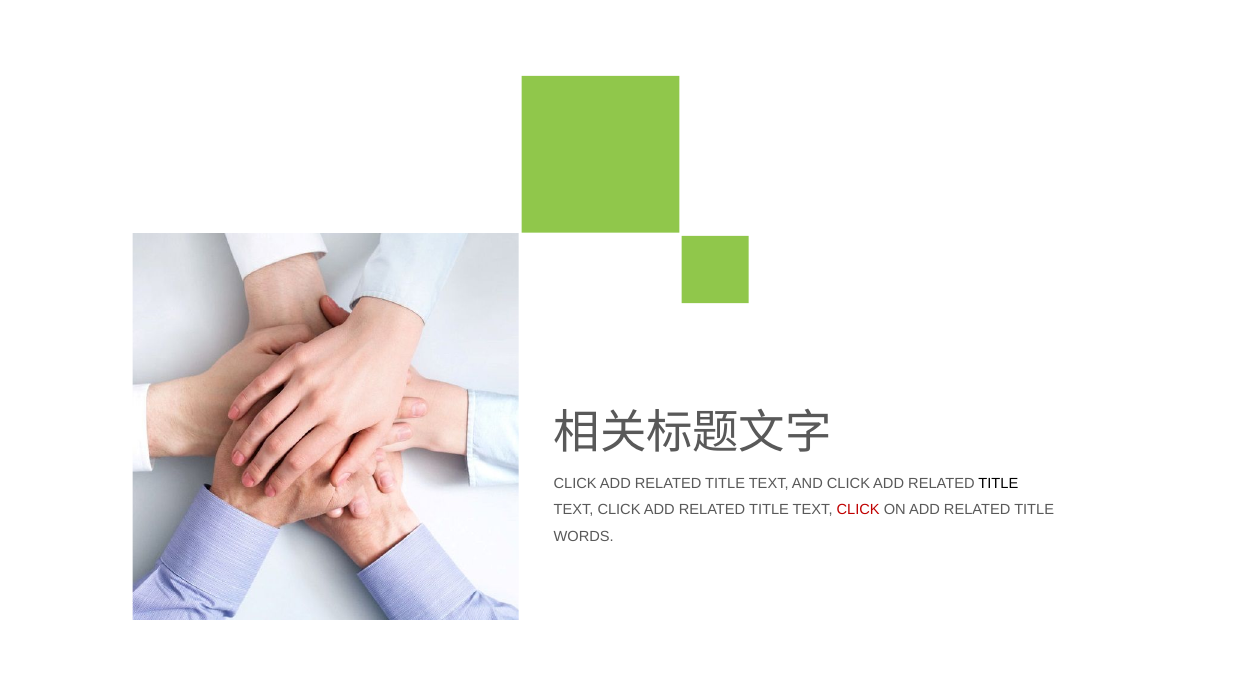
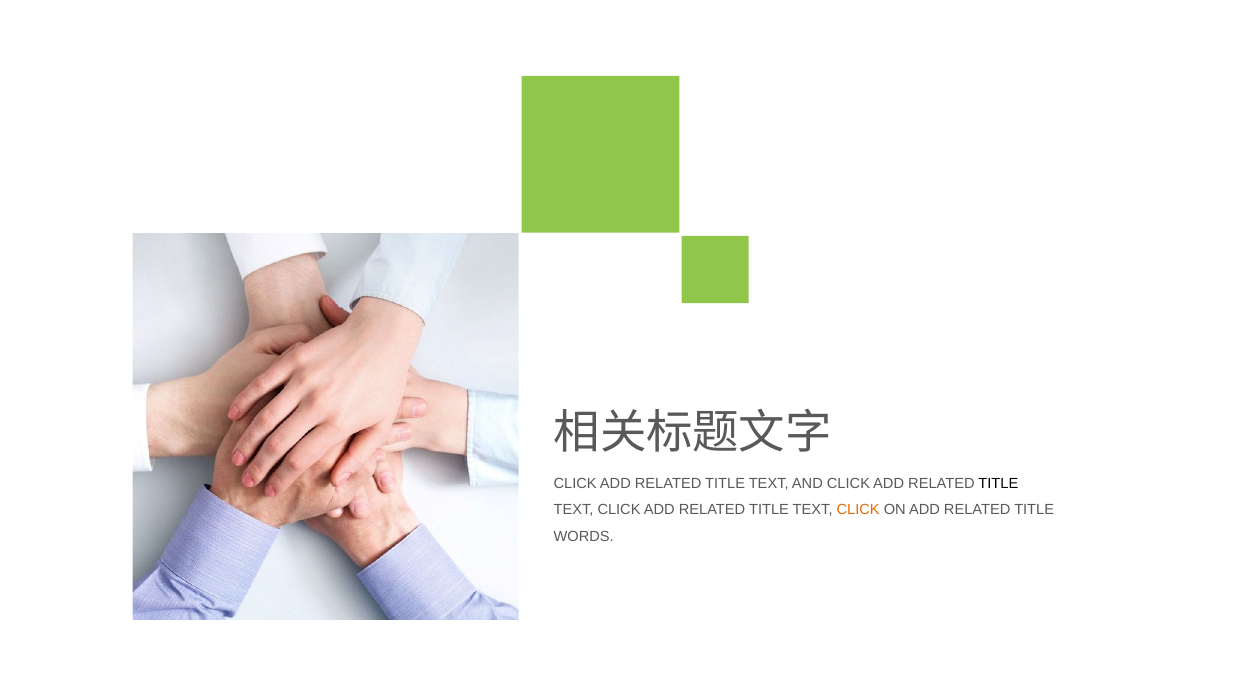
CLICK at (858, 510) colour: red -> orange
